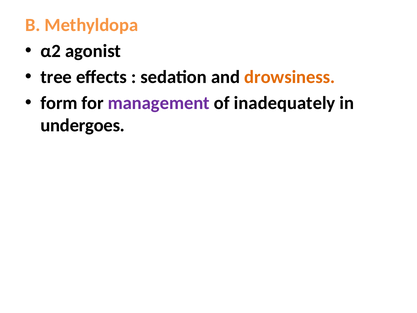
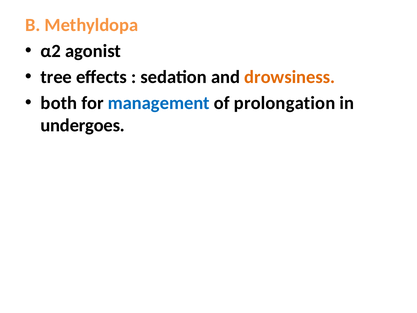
form: form -> both
management colour: purple -> blue
inadequately: inadequately -> prolongation
